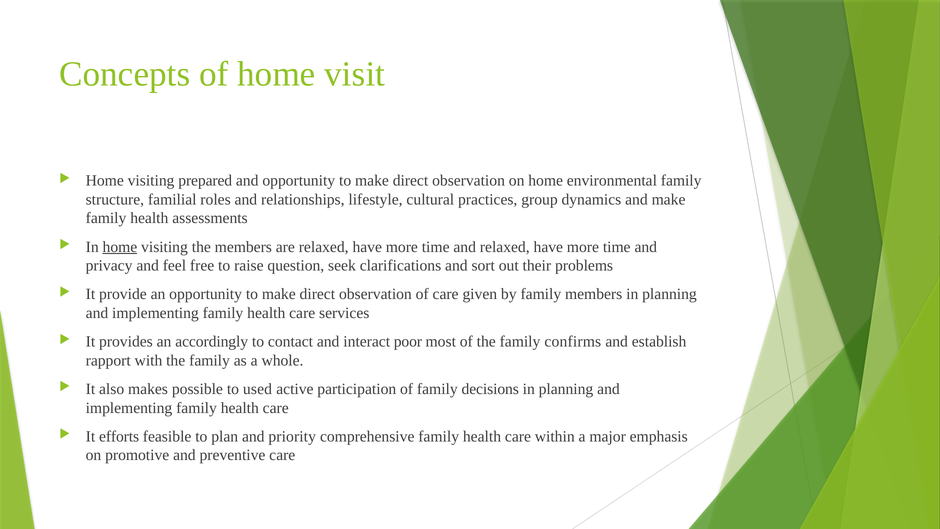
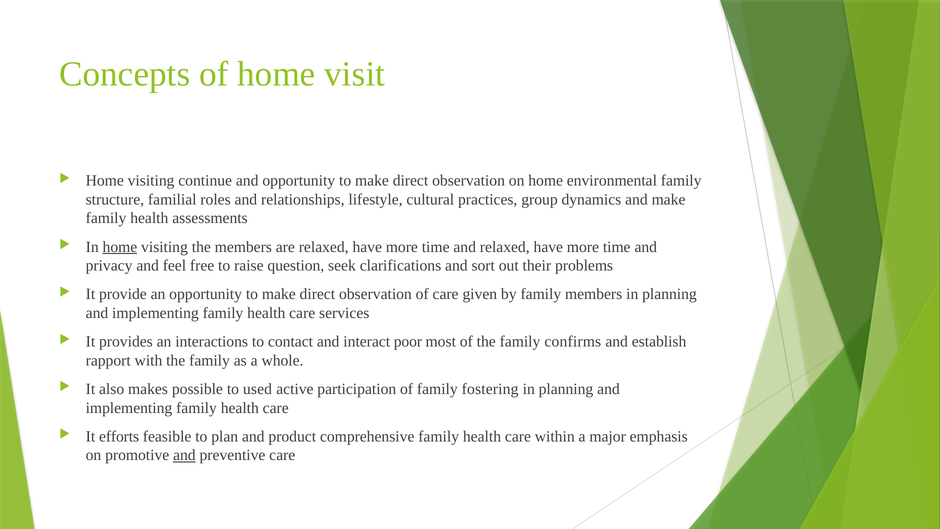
prepared: prepared -> continue
accordingly: accordingly -> interactions
decisions: decisions -> fostering
priority: priority -> product
and at (184, 455) underline: none -> present
